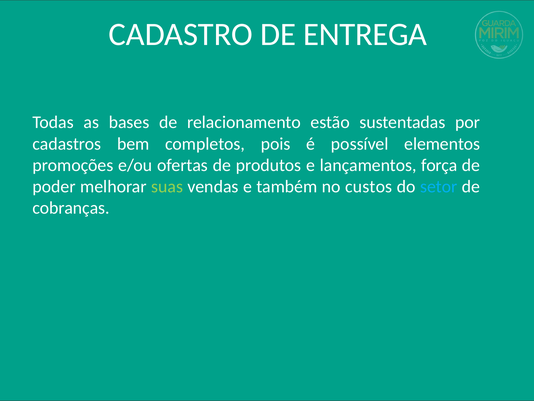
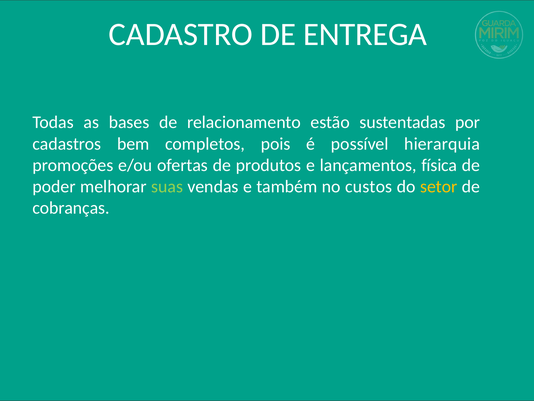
elementos: elementos -> hierarquia
força: força -> física
setor colour: light blue -> yellow
